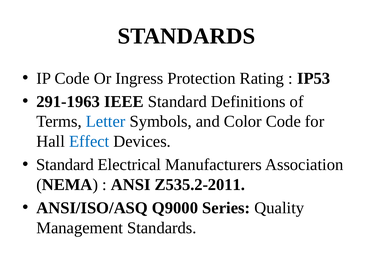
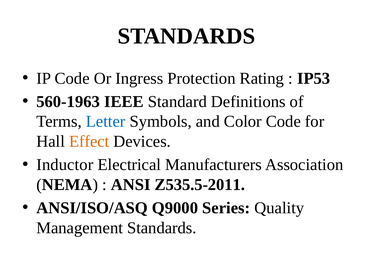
291-1963: 291-1963 -> 560-1963
Effect colour: blue -> orange
Standard at (65, 165): Standard -> Inductor
Z535.2-2011: Z535.2-2011 -> Z535.5-2011
